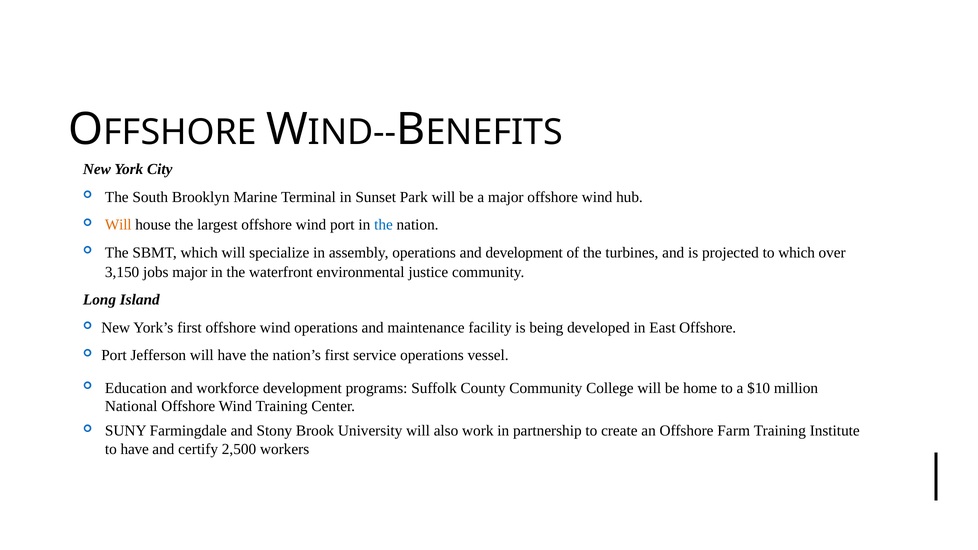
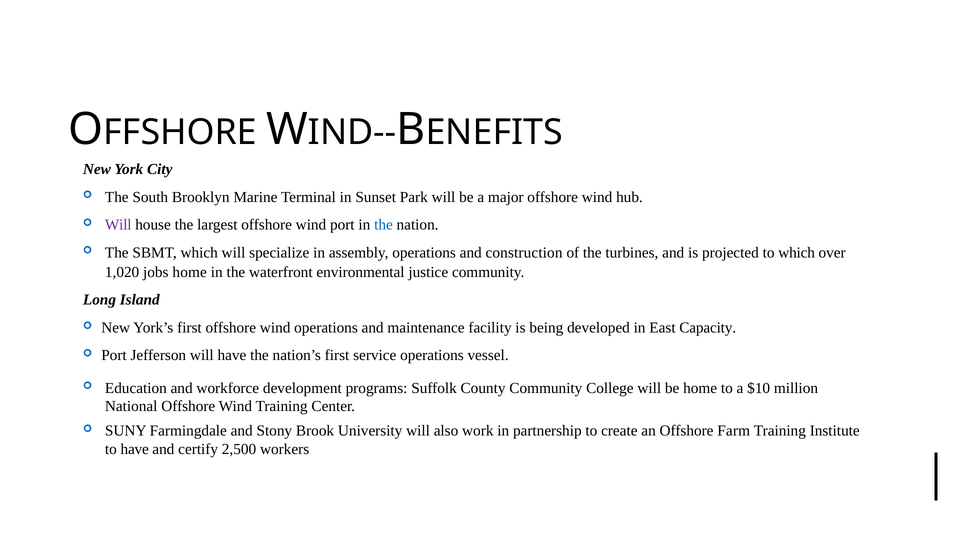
Will at (118, 225) colour: orange -> purple
and development: development -> construction
3,150: 3,150 -> 1,020
jobs major: major -> home
East Offshore: Offshore -> Capacity
